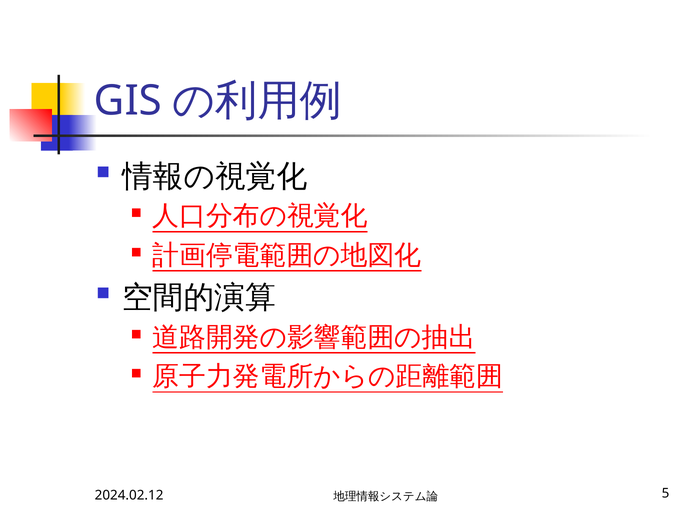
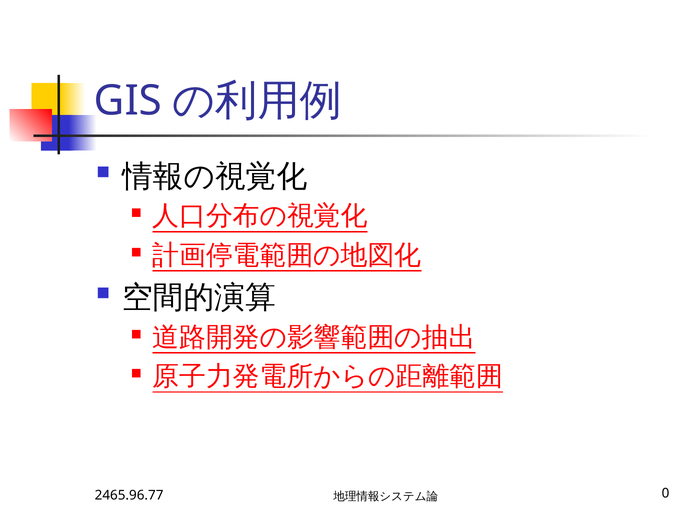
2024.02.12: 2024.02.12 -> 2465.96.77
5: 5 -> 0
